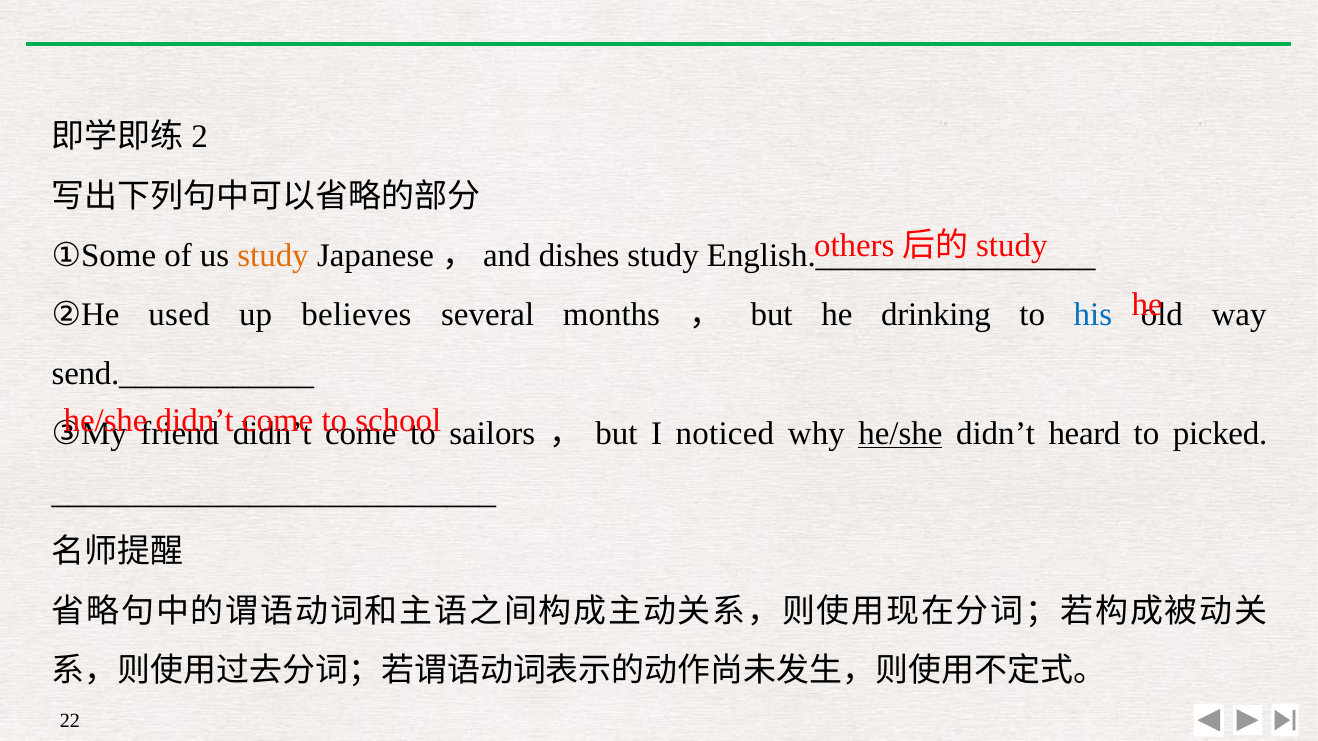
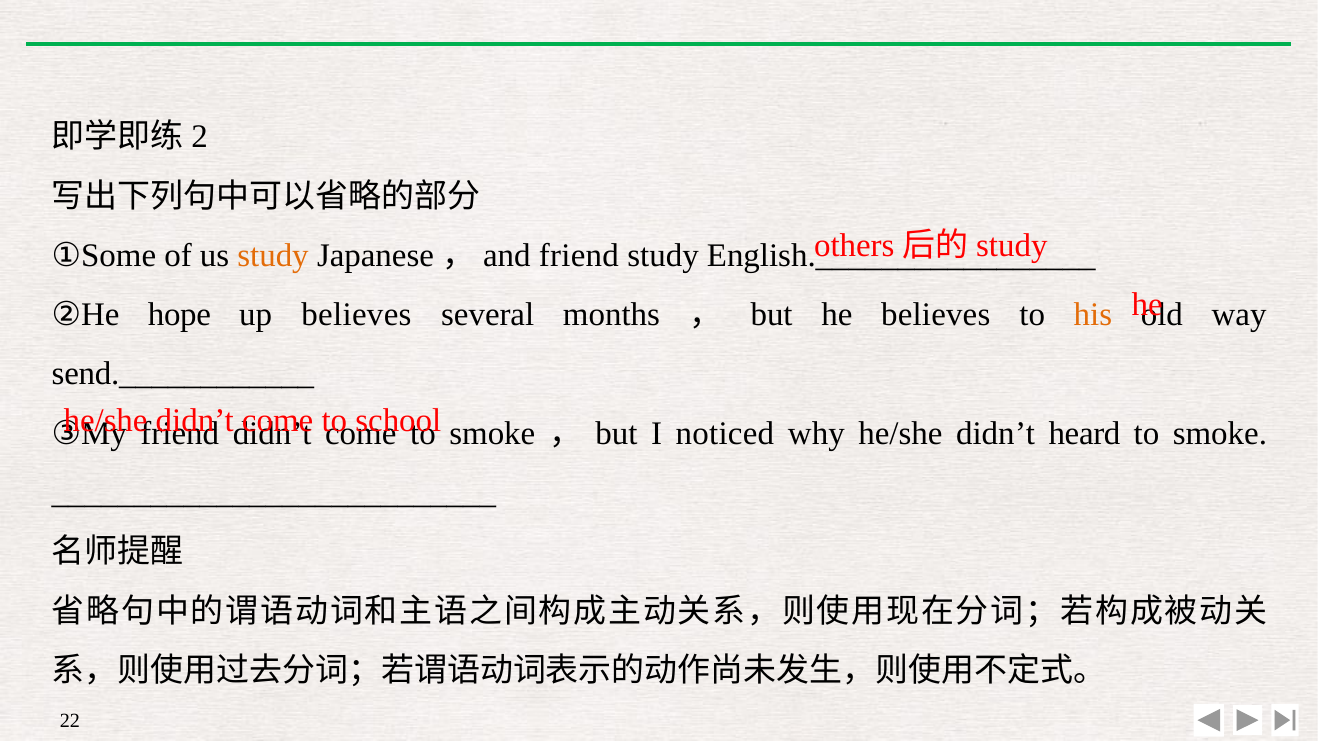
dishes at (579, 256): dishes -> friend
used: used -> hope
he drinking: drinking -> believes
his colour: blue -> orange
sailors at (492, 434): sailors -> smoke
he/she at (900, 434) underline: present -> none
picked at (1220, 434): picked -> smoke
